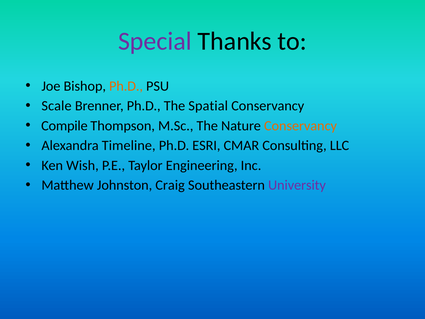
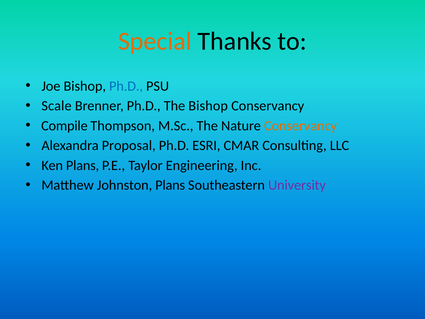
Special colour: purple -> orange
Ph.D at (126, 86) colour: orange -> blue
The Spatial: Spatial -> Bishop
Timeline: Timeline -> Proposal
Ken Wish: Wish -> Plans
Johnston Craig: Craig -> Plans
